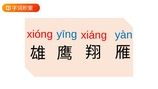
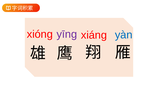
yīnɡ colour: blue -> purple
